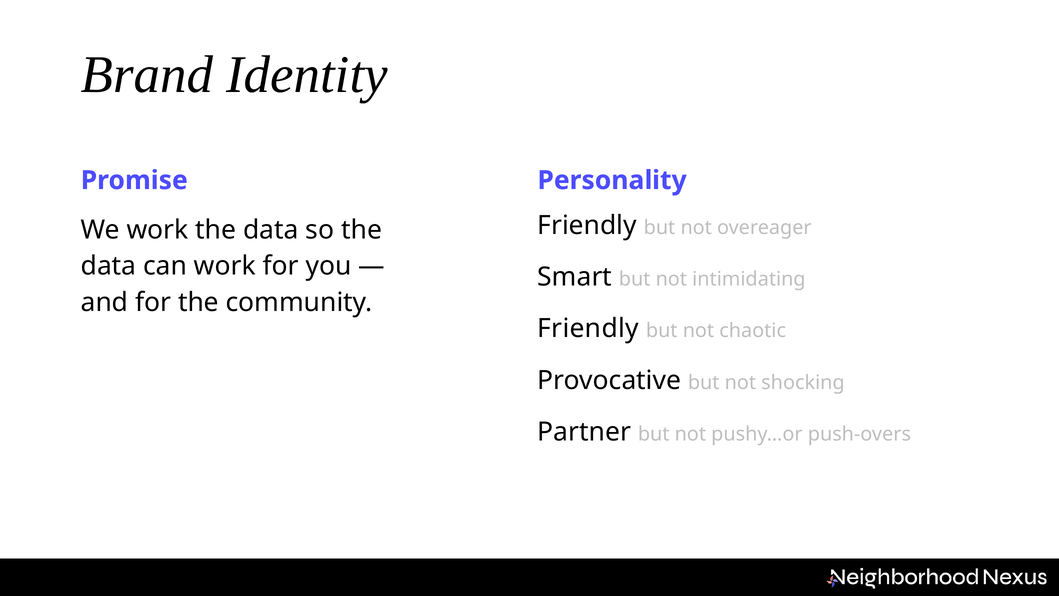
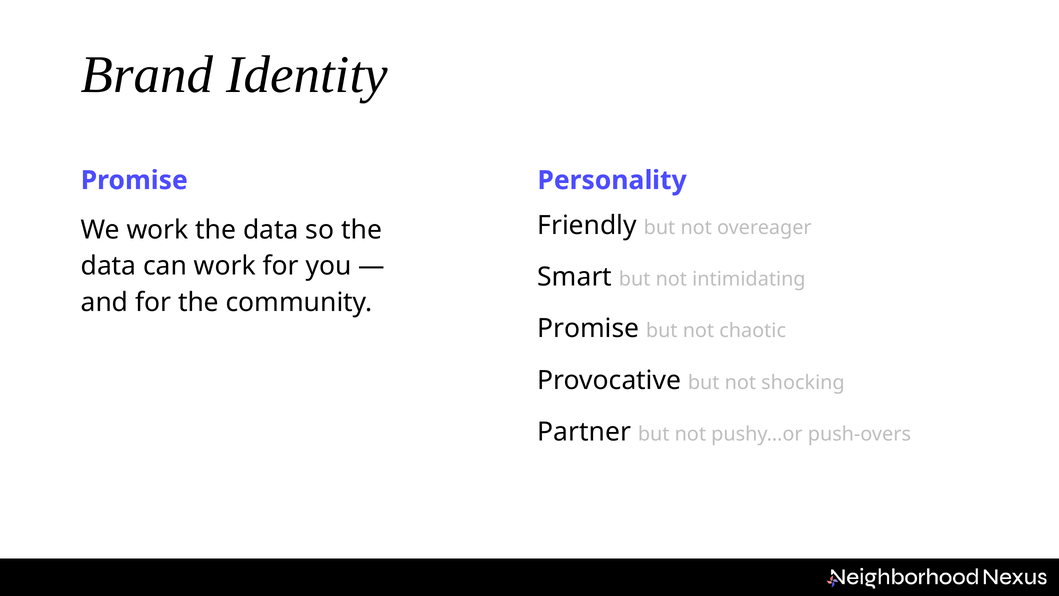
Friendly at (588, 329): Friendly -> Promise
